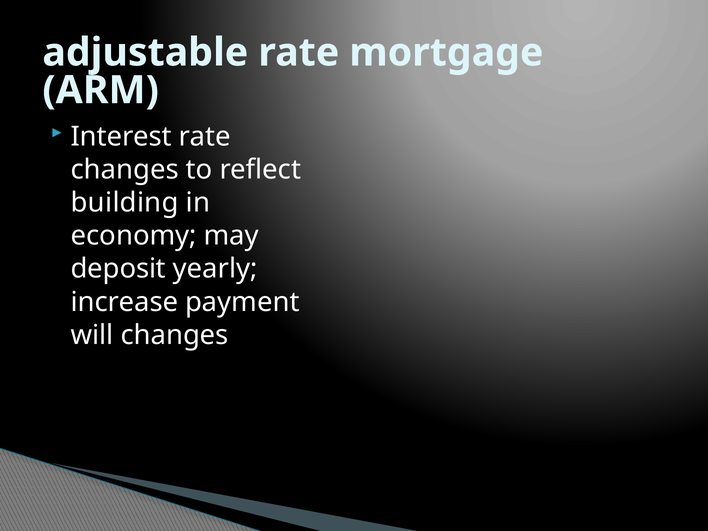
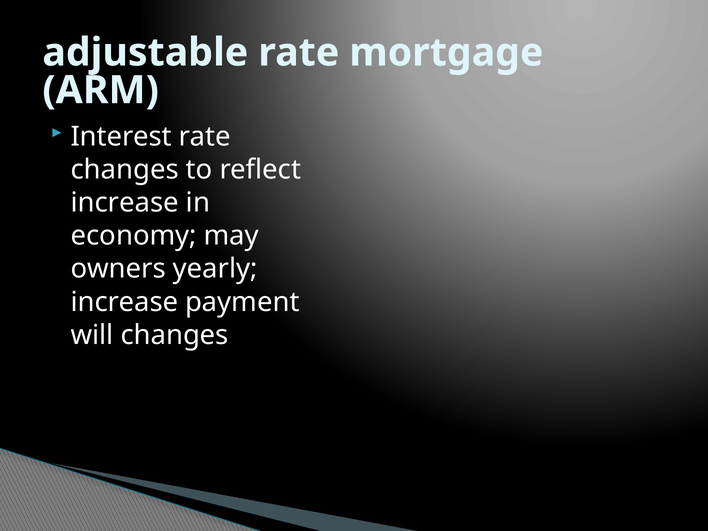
building at (125, 203): building -> increase
deposit: deposit -> owners
